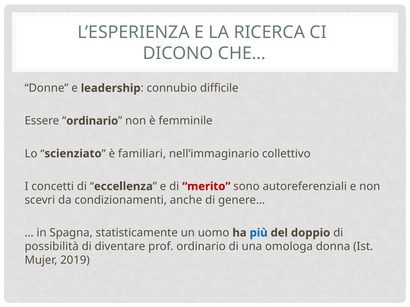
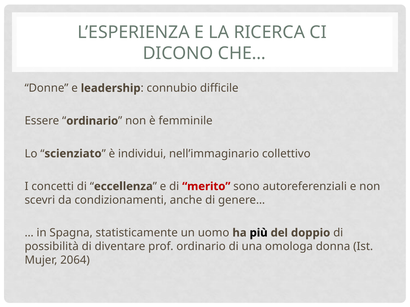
familiari: familiari -> individui
più colour: blue -> black
2019: 2019 -> 2064
